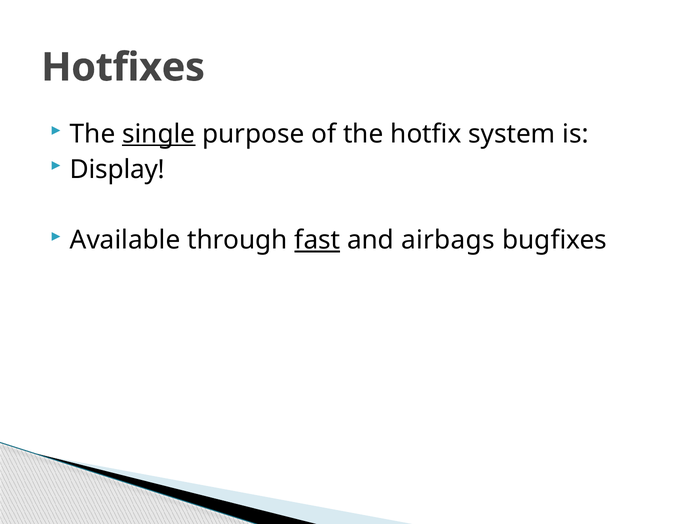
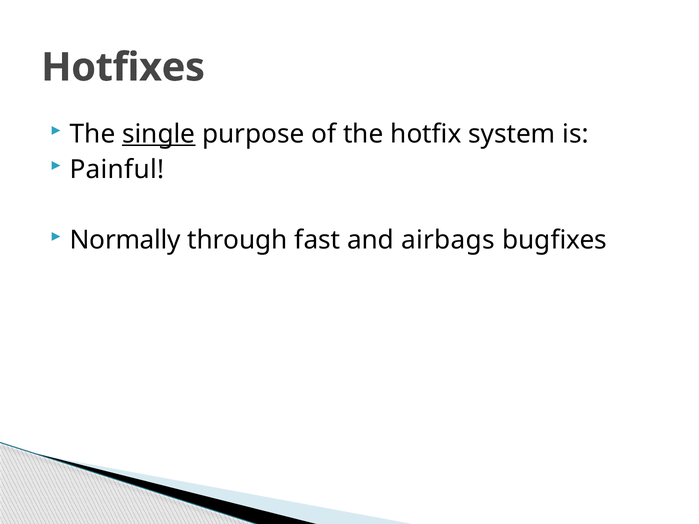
Display: Display -> Painful
Available: Available -> Normally
fast underline: present -> none
